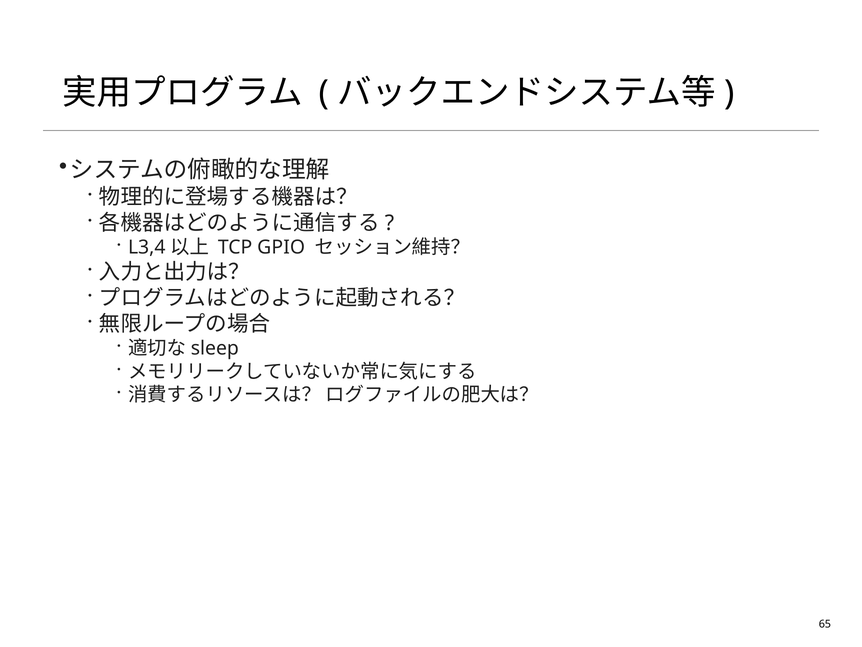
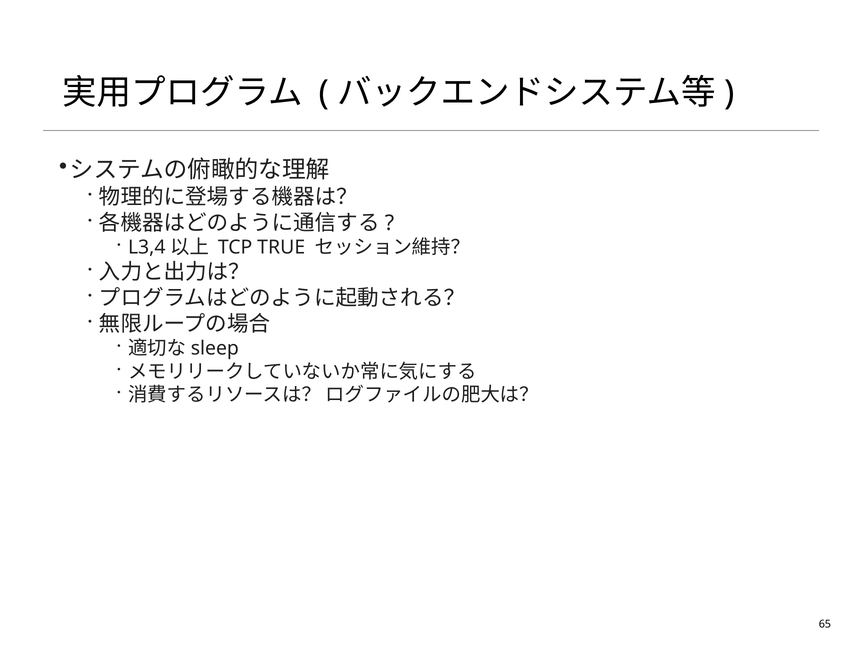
GPIO: GPIO -> TRUE
